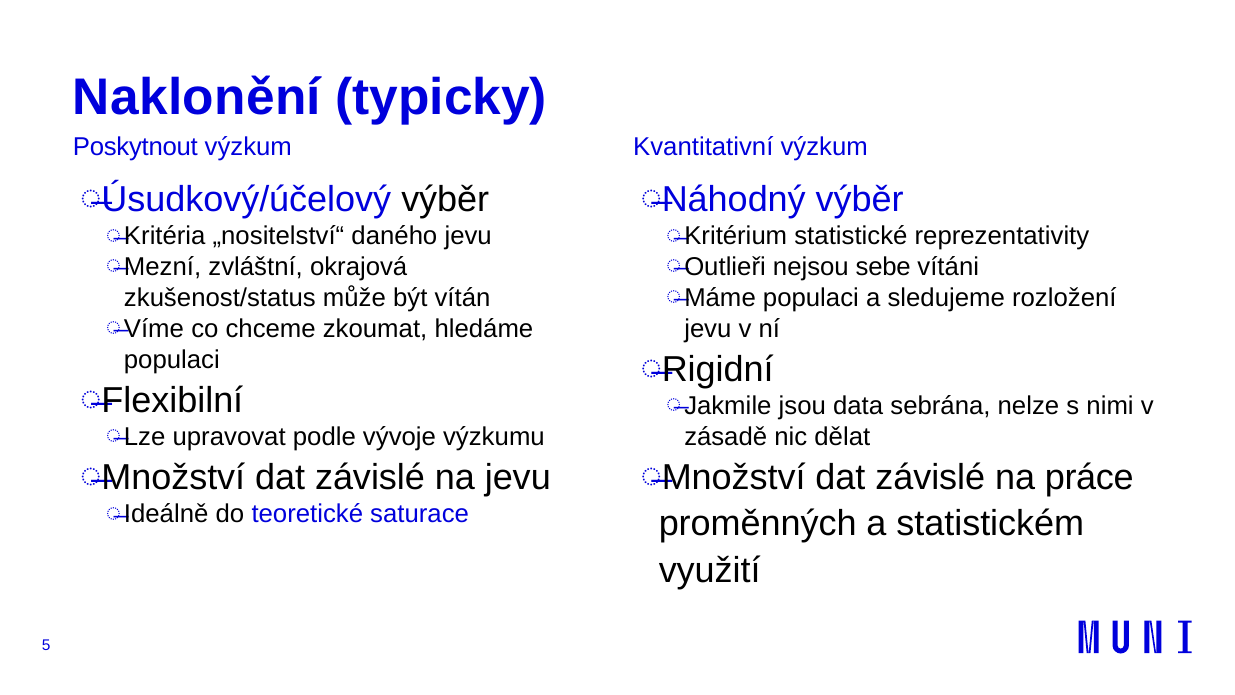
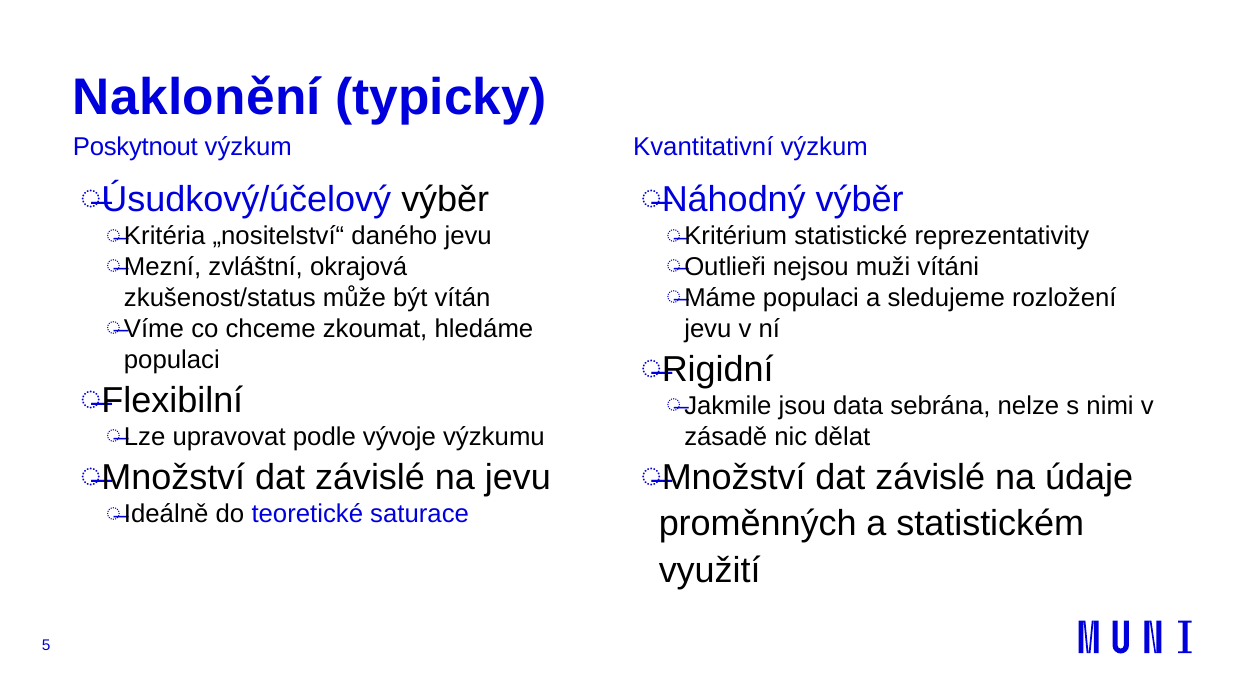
sebe: sebe -> muži
práce: práce -> údaje
